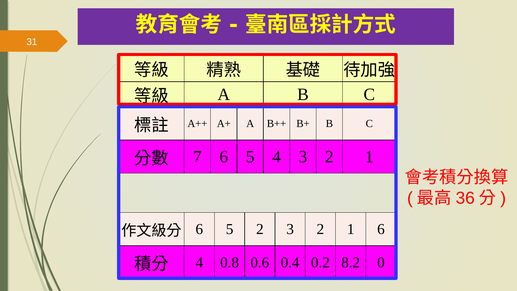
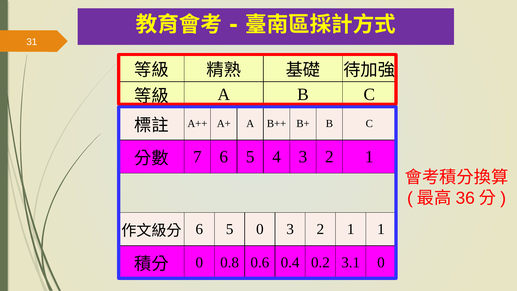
5 2: 2 -> 0
1 6: 6 -> 1
4 at (199, 262): 4 -> 0
8.2: 8.2 -> 3.1
